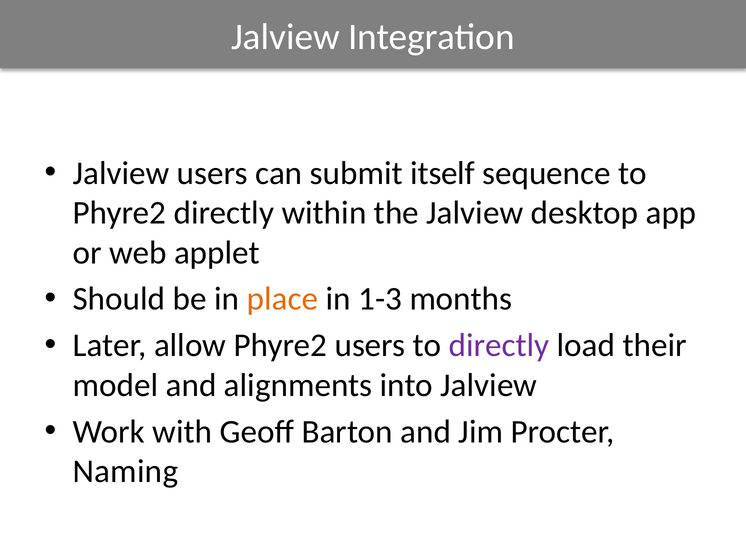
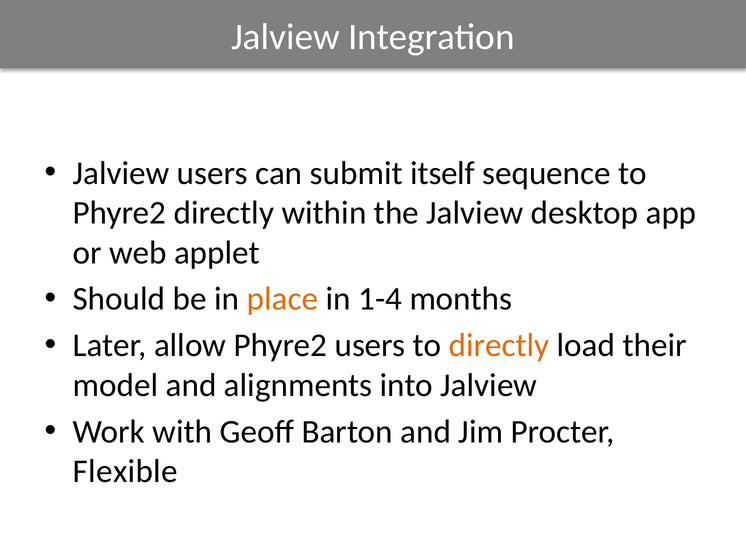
1-3: 1-3 -> 1-4
directly at (499, 346) colour: purple -> orange
Naming: Naming -> Flexible
